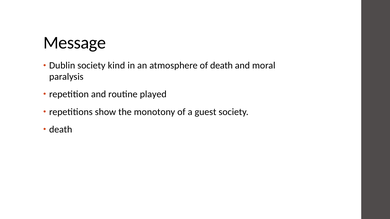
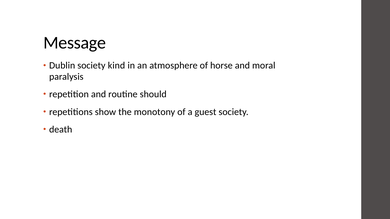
of death: death -> horse
played: played -> should
